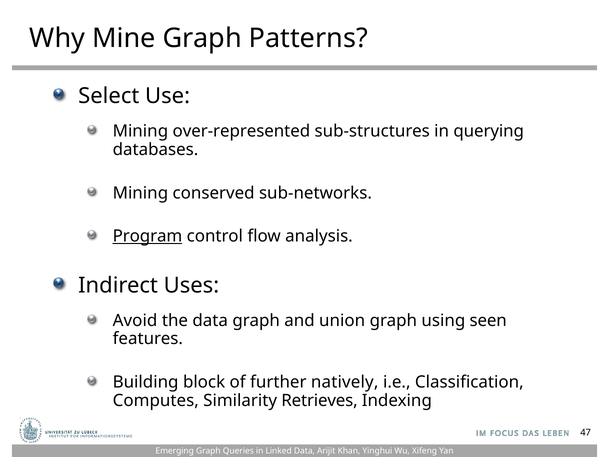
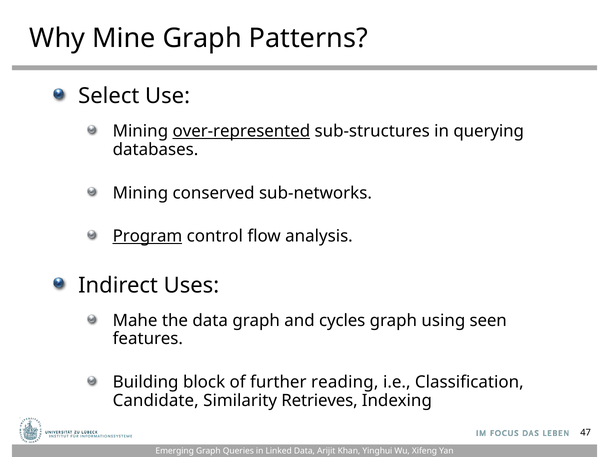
over-represented underline: none -> present
Avoid: Avoid -> Mahe
union: union -> cycles
natively: natively -> reading
Computes: Computes -> Candidate
